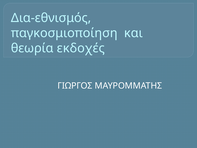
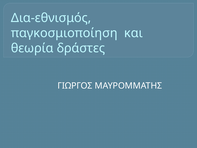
εκδοχές: εκδοχές -> δράστες
